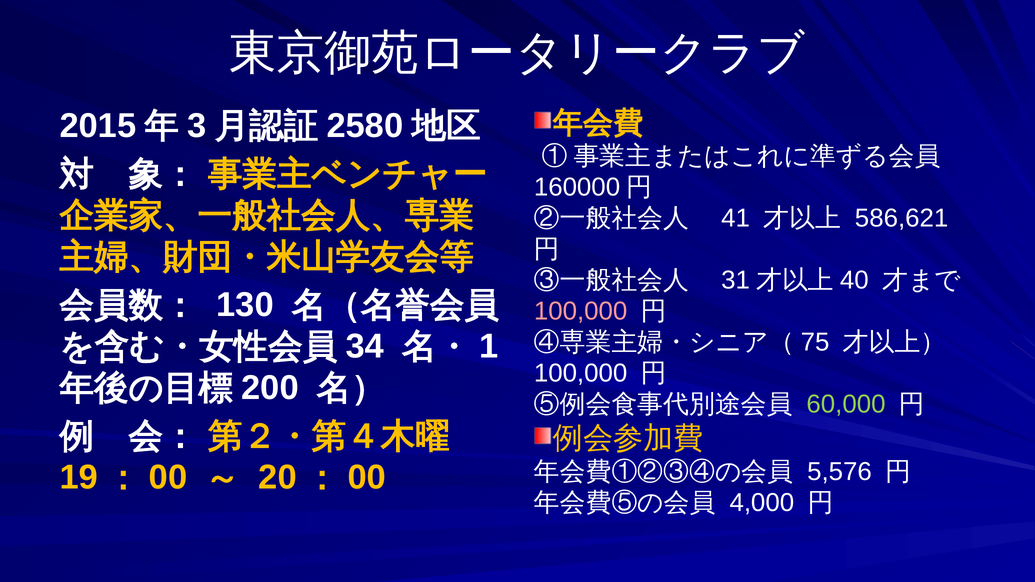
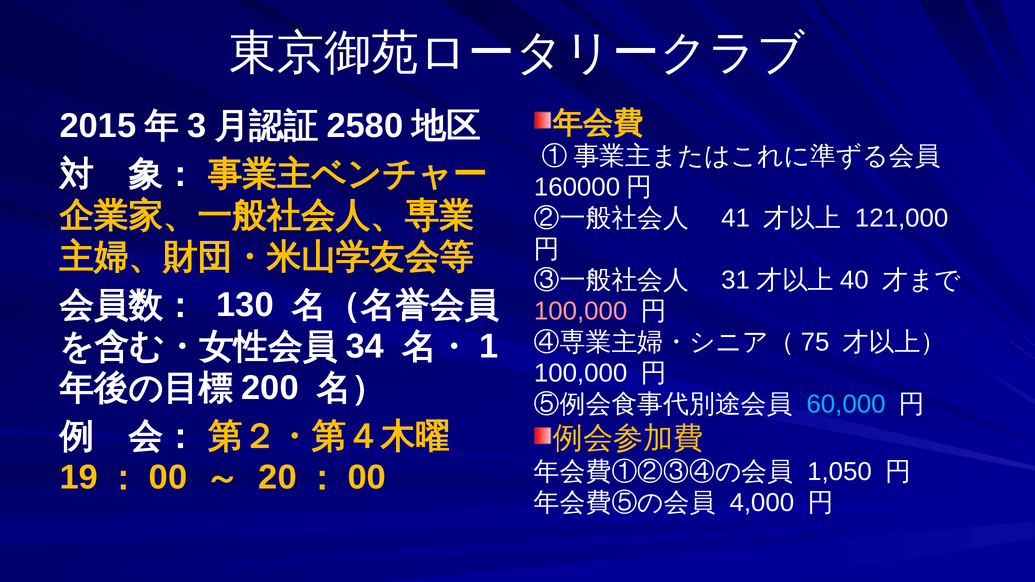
586,621: 586,621 -> 121,000
60,000 colour: light green -> light blue
5,576: 5,576 -> 1,050
